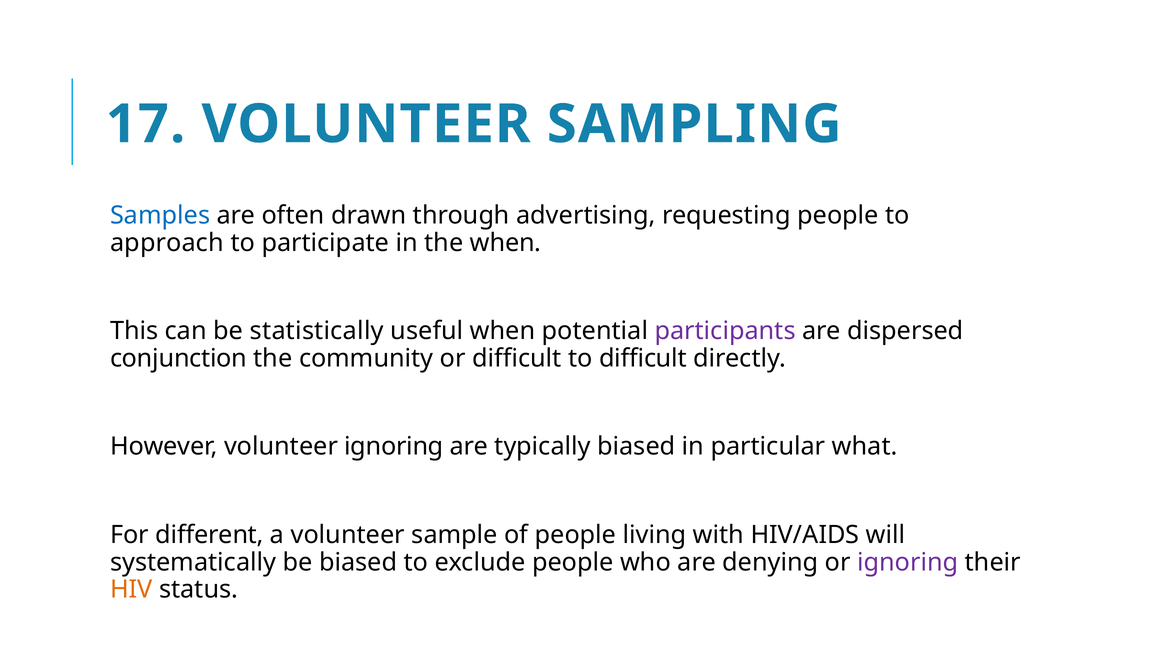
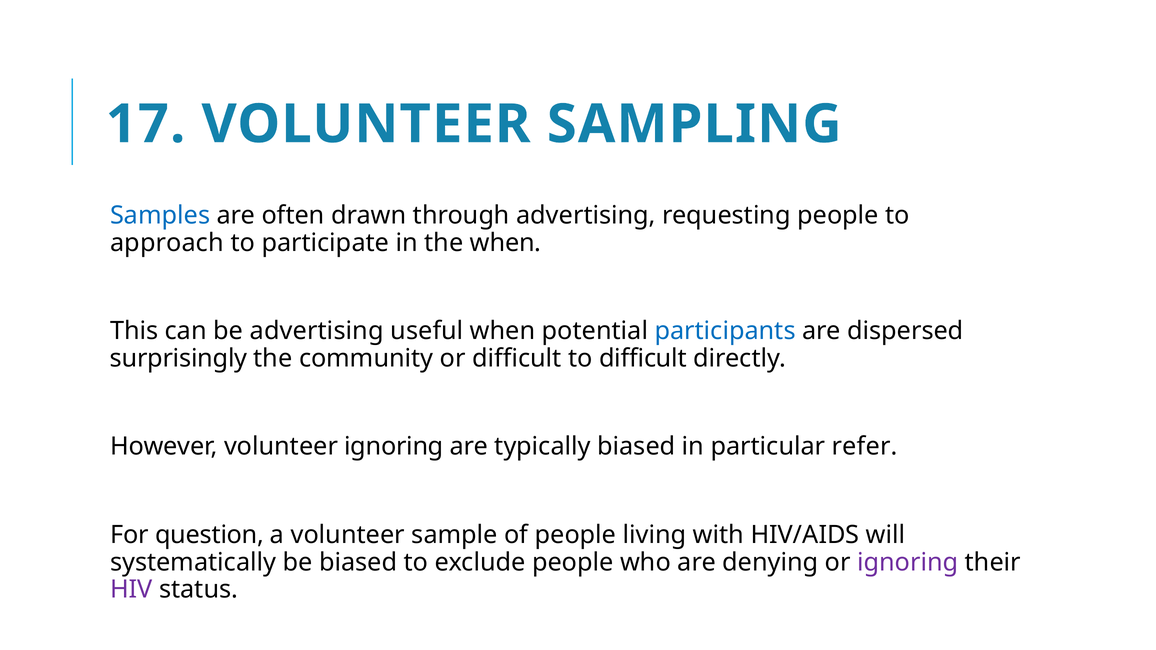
be statistically: statistically -> advertising
participants colour: purple -> blue
conjunction: conjunction -> surprisingly
what: what -> refer
different: different -> question
HIV colour: orange -> purple
